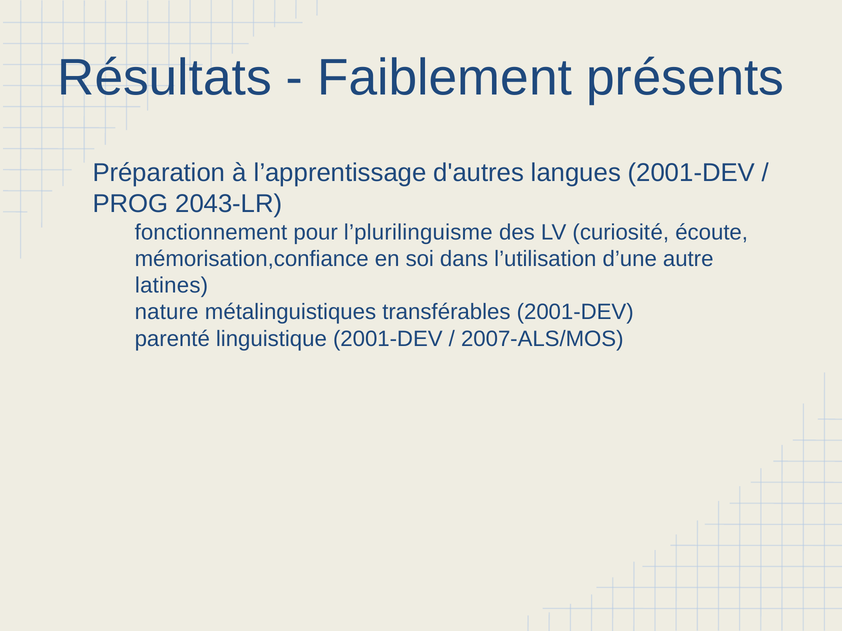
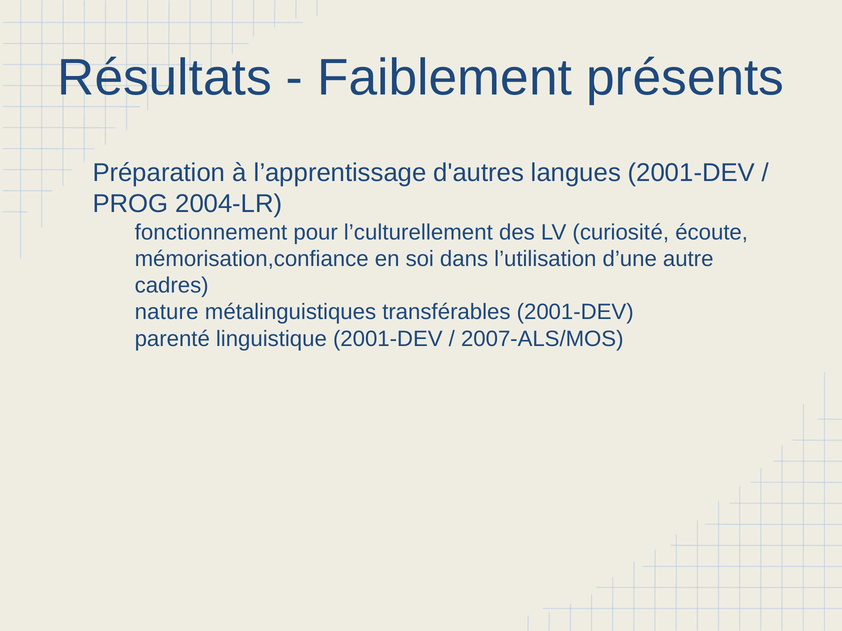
2043-LR: 2043-LR -> 2004-LR
l’plurilinguisme: l’plurilinguisme -> l’culturellement
latines: latines -> cadres
